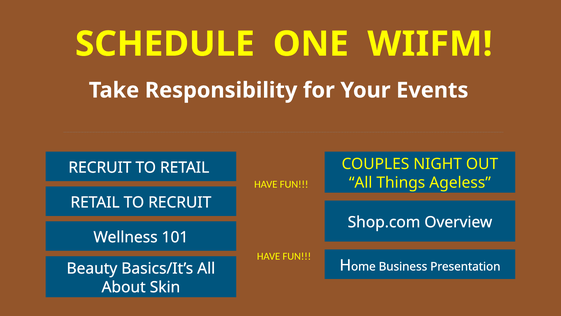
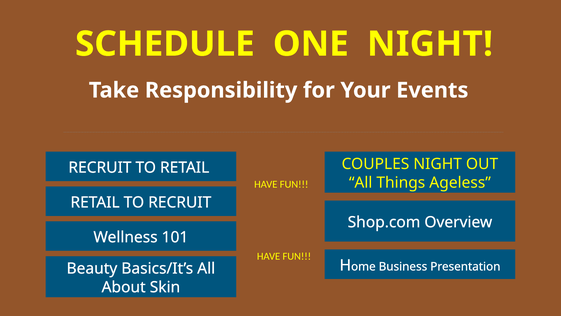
ONE WIIFM: WIIFM -> NIGHT
